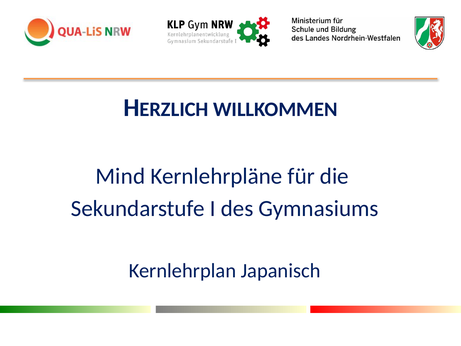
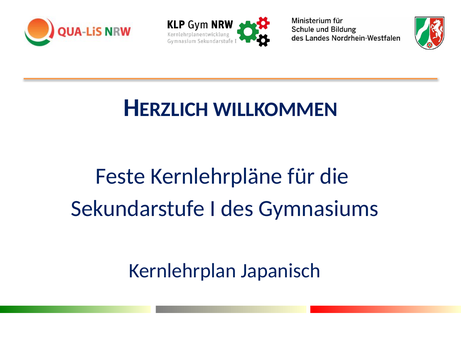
Mind: Mind -> Feste
